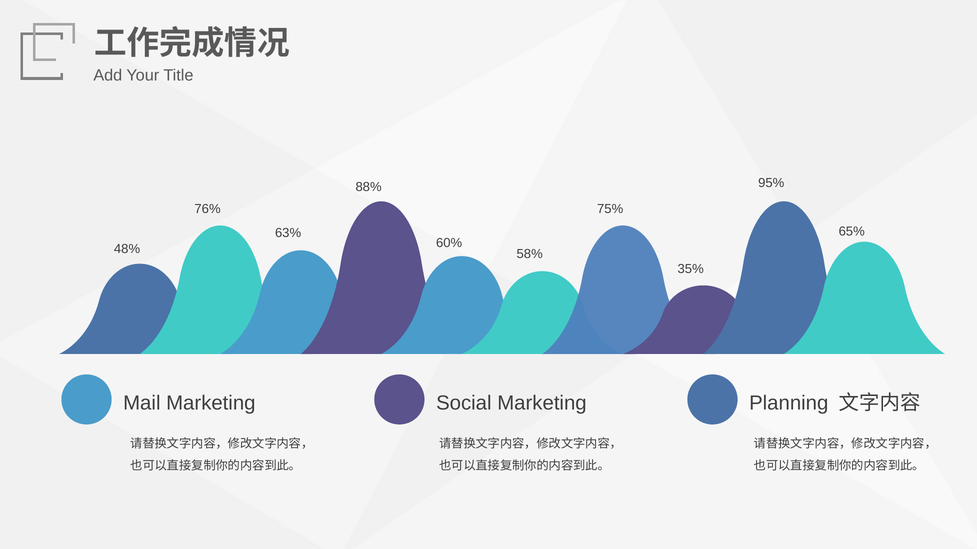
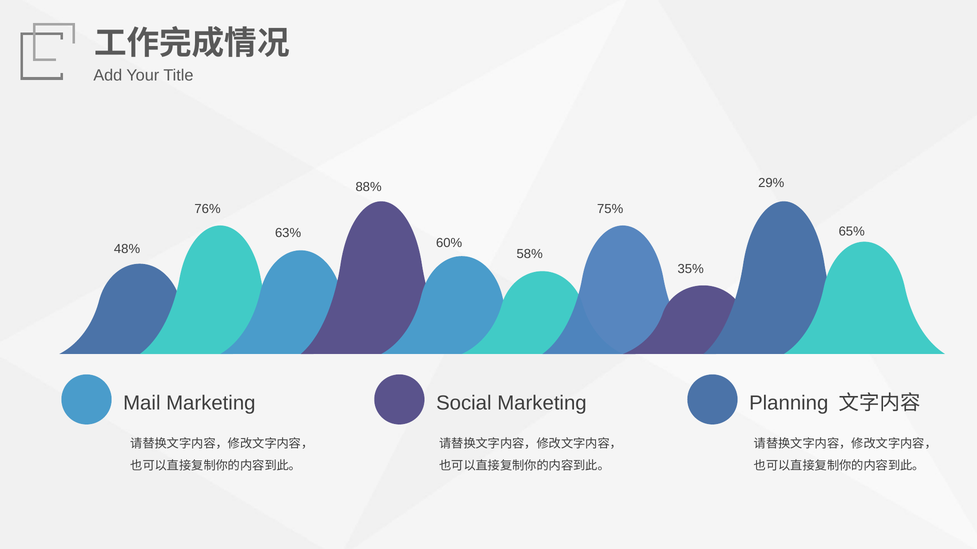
95%: 95% -> 29%
